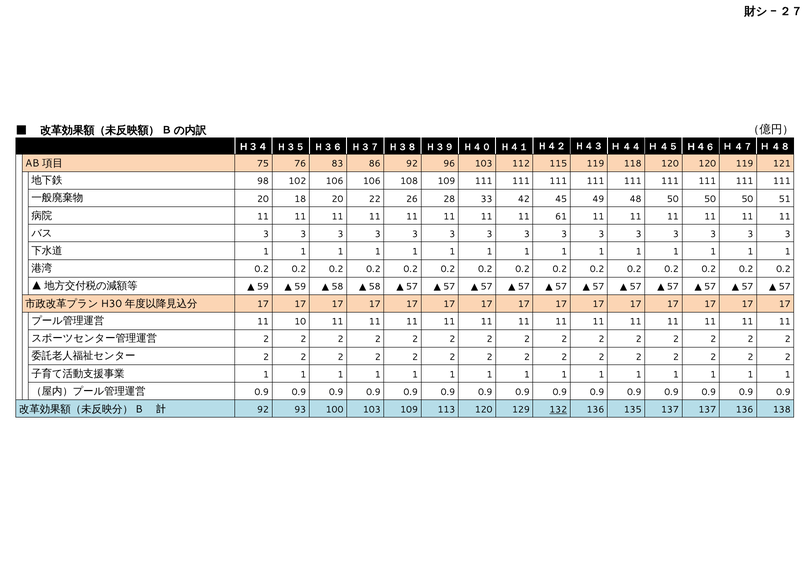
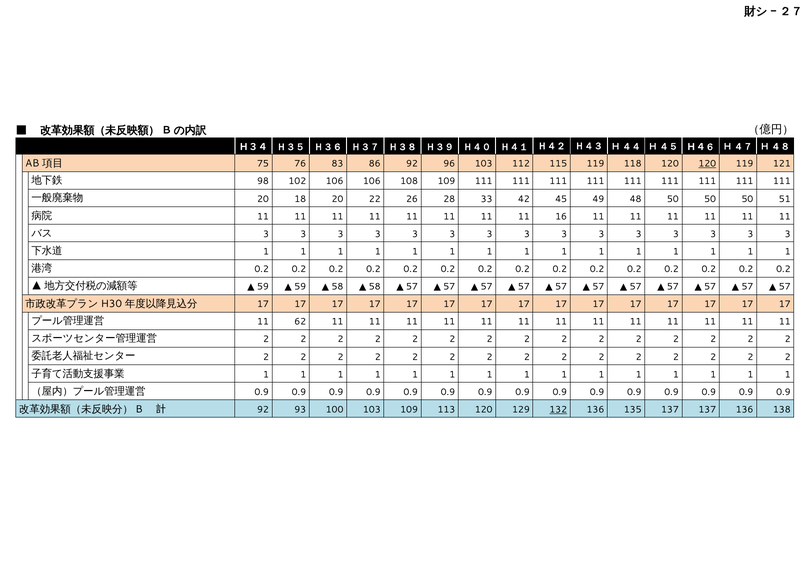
120 at (707, 164) underline: none -> present
61: 61 -> 16
10: 10 -> 62
